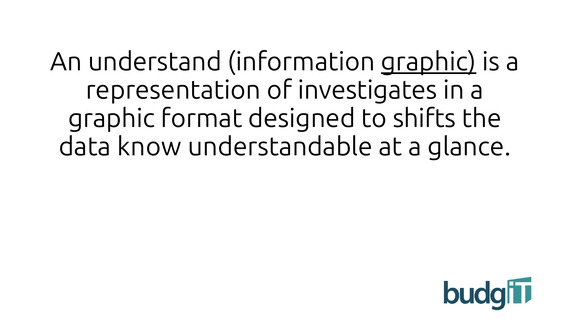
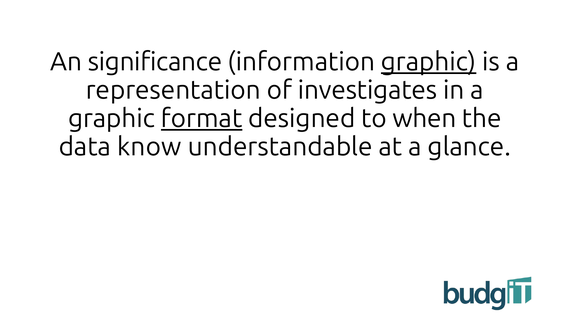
understand: understand -> significance
format underline: none -> present
shifts: shifts -> when
